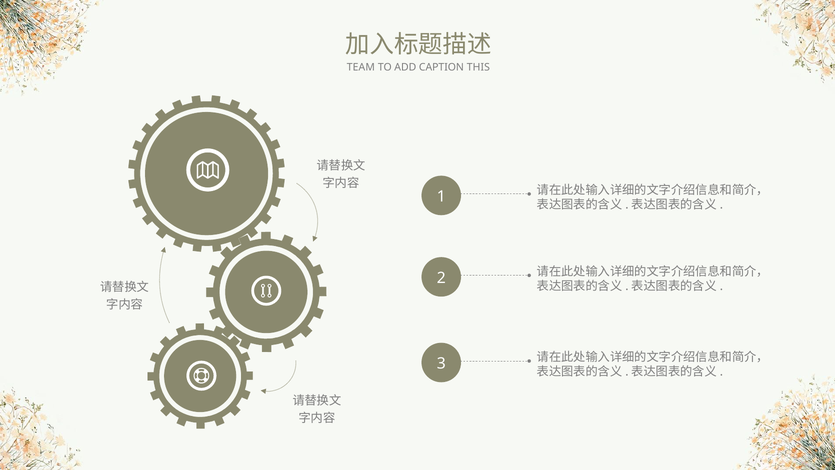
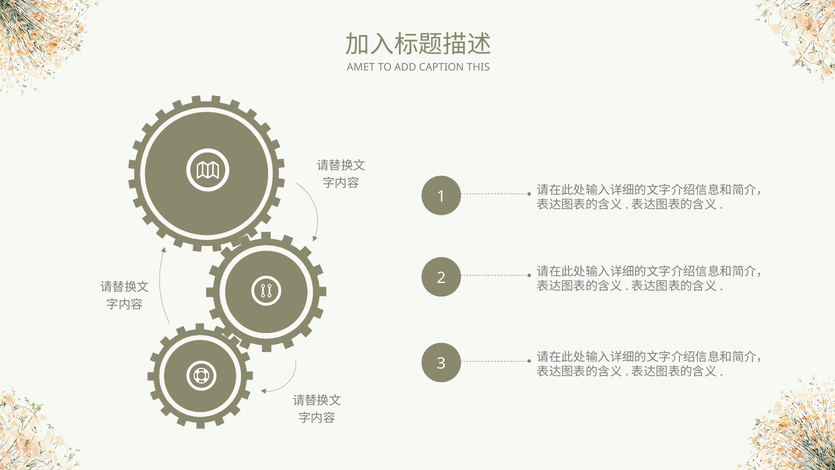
TEAM: TEAM -> AMET
